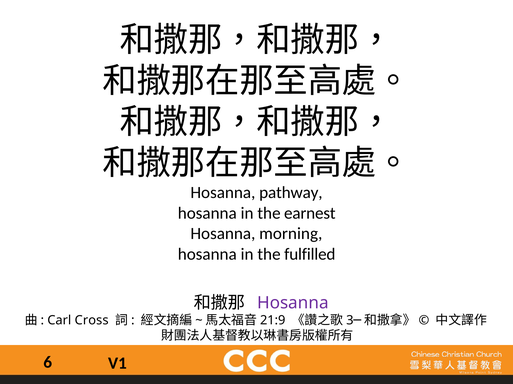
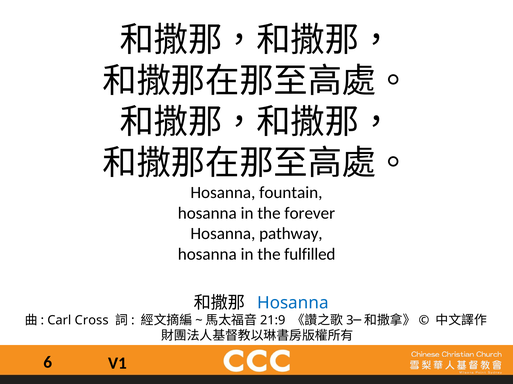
pathway: pathway -> fountain
earnest: earnest -> forever
morning: morning -> pathway
Hosanna at (293, 303) colour: purple -> blue
